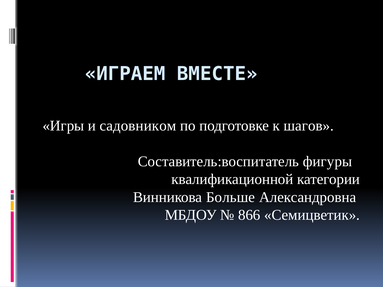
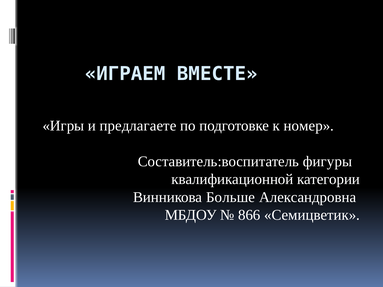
садовником: садовником -> предлагаете
шагов: шагов -> номер
